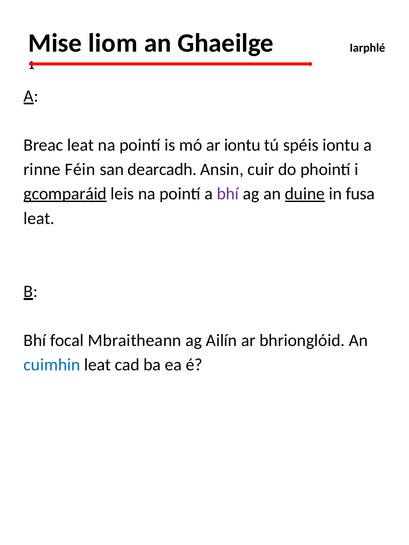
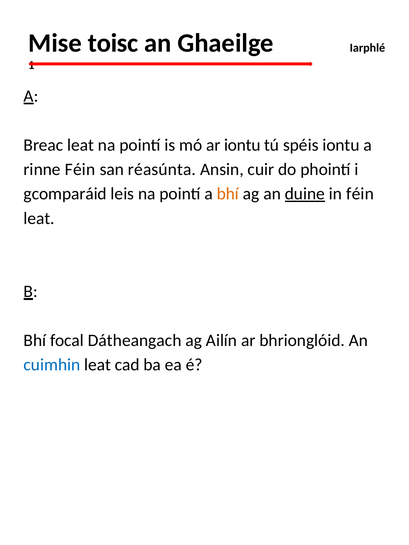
liom: liom -> toisc
dearcadh: dearcadh -> réasúnta
gcomparáid underline: present -> none
bhí at (228, 194) colour: purple -> orange
in fusa: fusa -> féin
Mbraitheann: Mbraitheann -> Dátheangach
